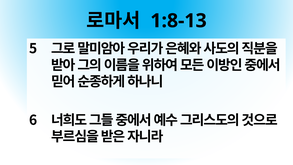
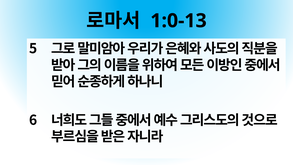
1:8-13: 1:8-13 -> 1:0-13
